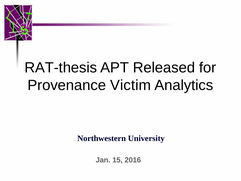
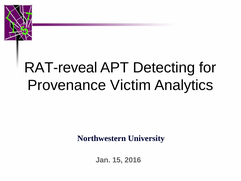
RAT-thesis: RAT-thesis -> RAT-reveal
Released: Released -> Detecting
